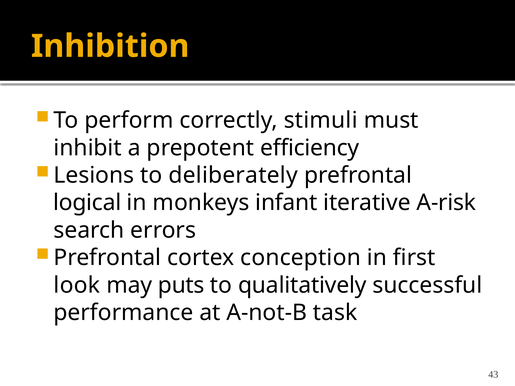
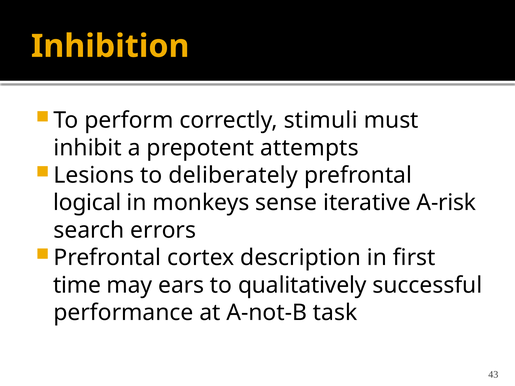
efficiency: efficiency -> attempts
infant: infant -> sense
conception: conception -> description
look: look -> time
puts: puts -> ears
